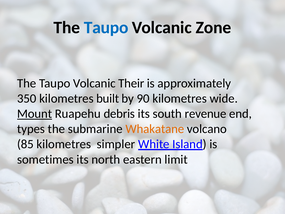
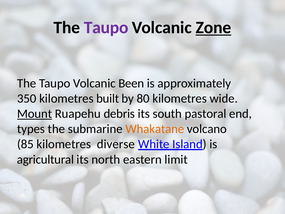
Taupo at (106, 28) colour: blue -> purple
Zone underline: none -> present
Their: Their -> Been
90: 90 -> 80
revenue: revenue -> pastoral
simpler: simpler -> diverse
sometimes: sometimes -> agricultural
